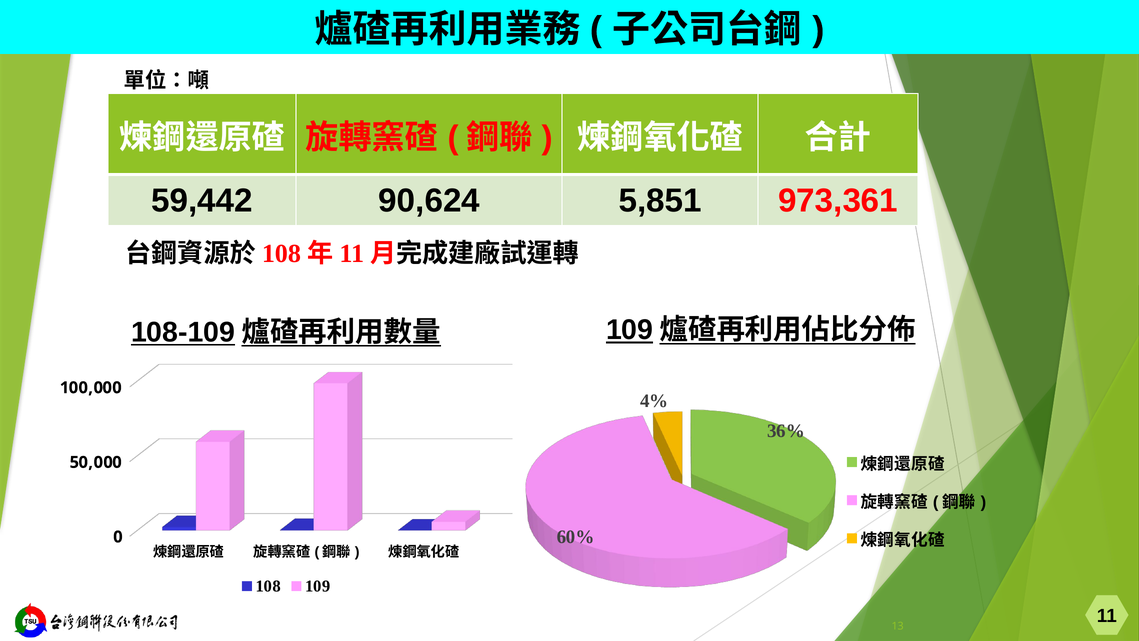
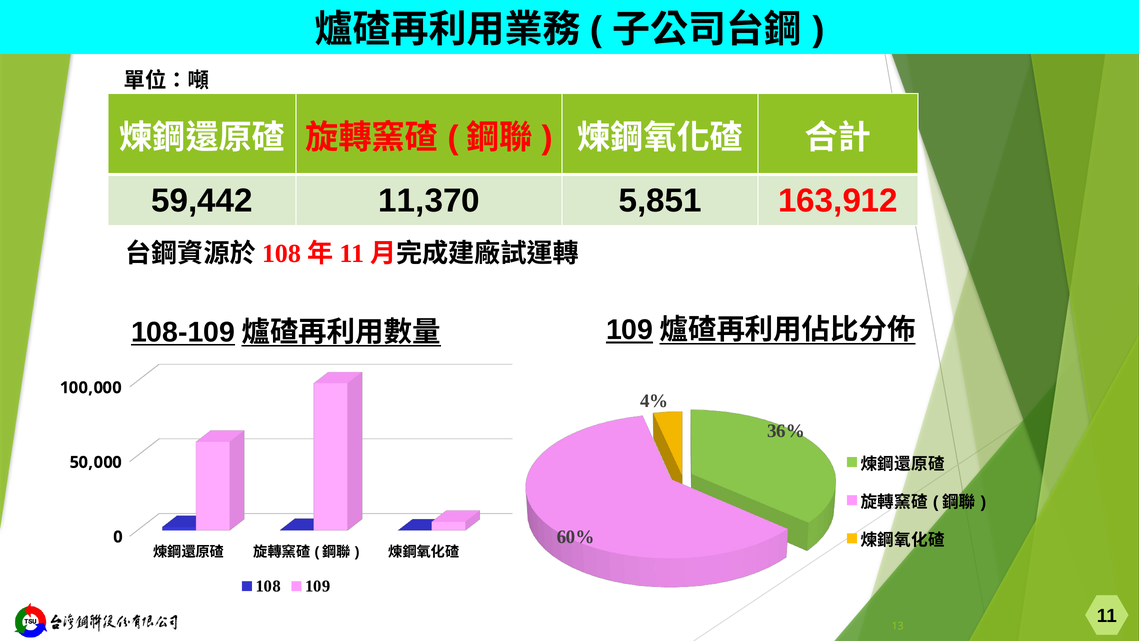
90,624: 90,624 -> 11,370
973,361: 973,361 -> 163,912
